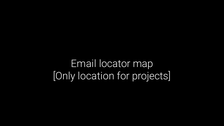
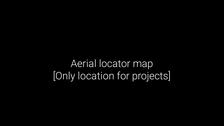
Email: Email -> Aerial
